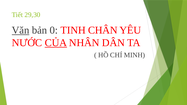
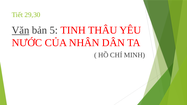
0: 0 -> 5
CHÂN: CHÂN -> THÂU
CỦA underline: present -> none
